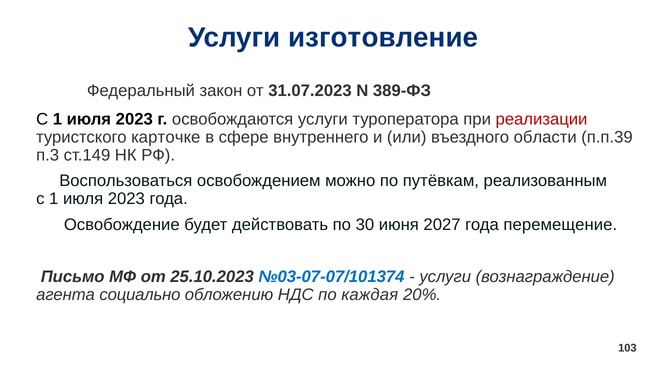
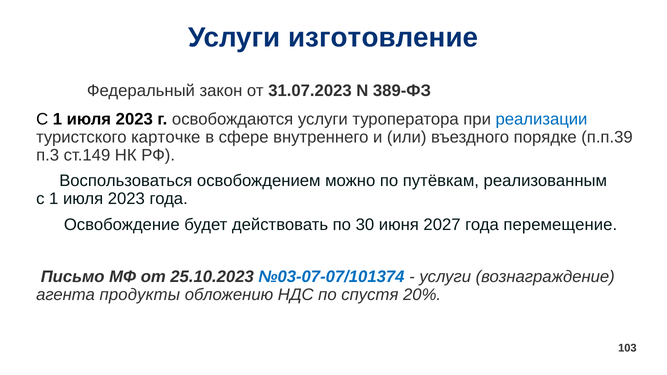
реализации colour: red -> blue
области: области -> порядке
социально: социально -> продукты
каждая: каждая -> спустя
